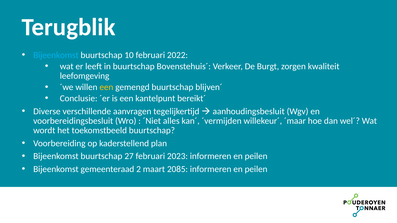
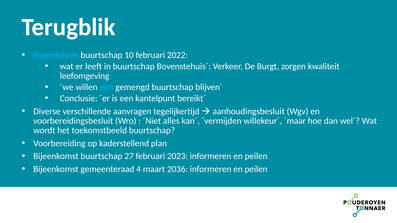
een at (106, 87) colour: yellow -> light blue
2: 2 -> 4
2085: 2085 -> 2036
